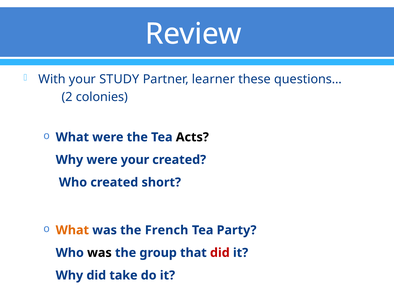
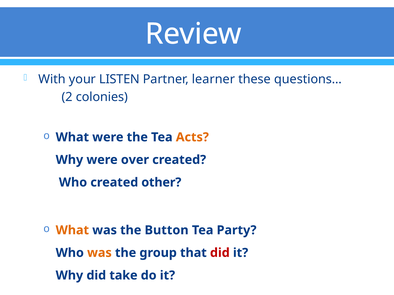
STUDY: STUDY -> LISTEN
Acts colour: black -> orange
were your: your -> over
short: short -> other
French: French -> Button
was at (99, 253) colour: black -> orange
